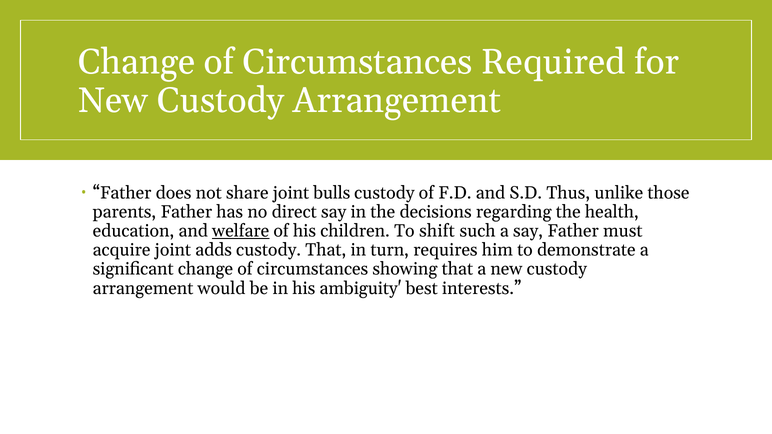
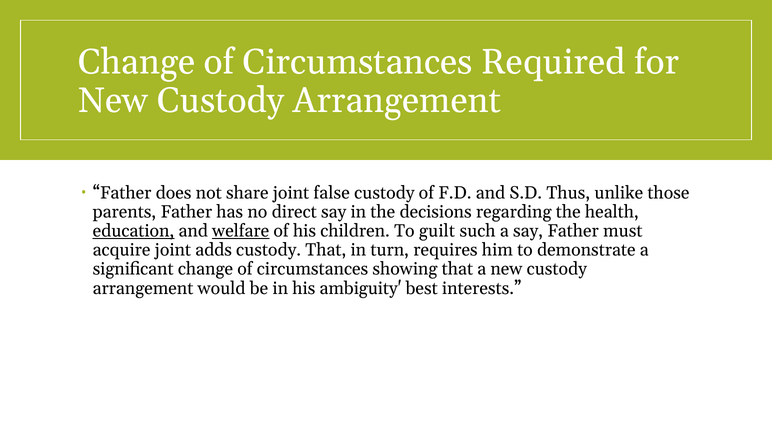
bulls: bulls -> false
education underline: none -> present
shift: shift -> guilt
